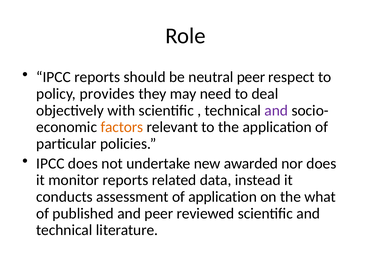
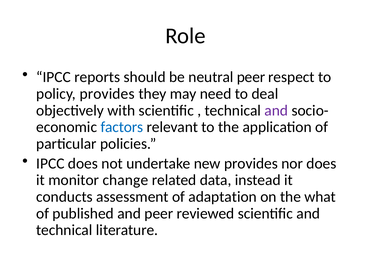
factors colour: orange -> blue
new awarded: awarded -> provides
monitor reports: reports -> change
of application: application -> adaptation
